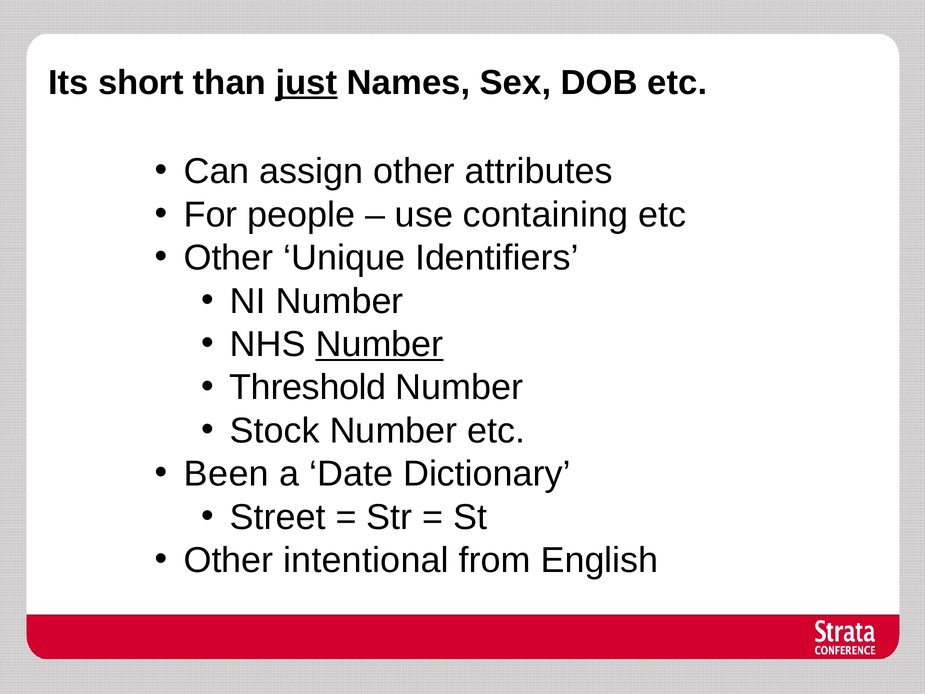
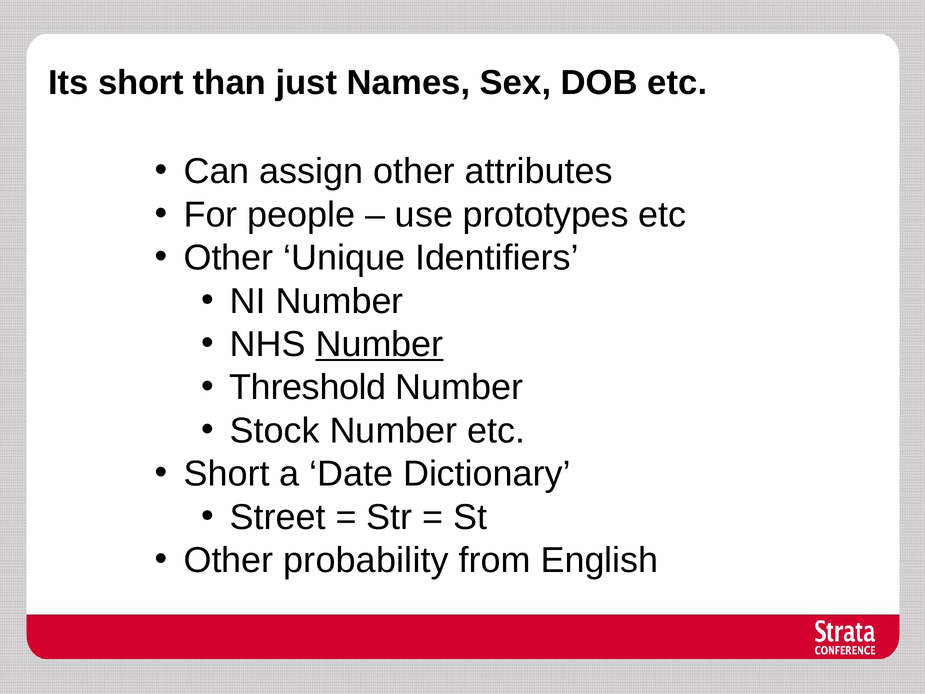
just underline: present -> none
containing: containing -> prototypes
Been at (226, 474): Been -> Short
intentional: intentional -> probability
